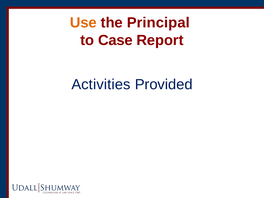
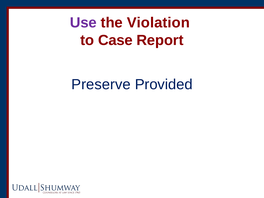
Use colour: orange -> purple
Principal: Principal -> Violation
Activities: Activities -> Preserve
